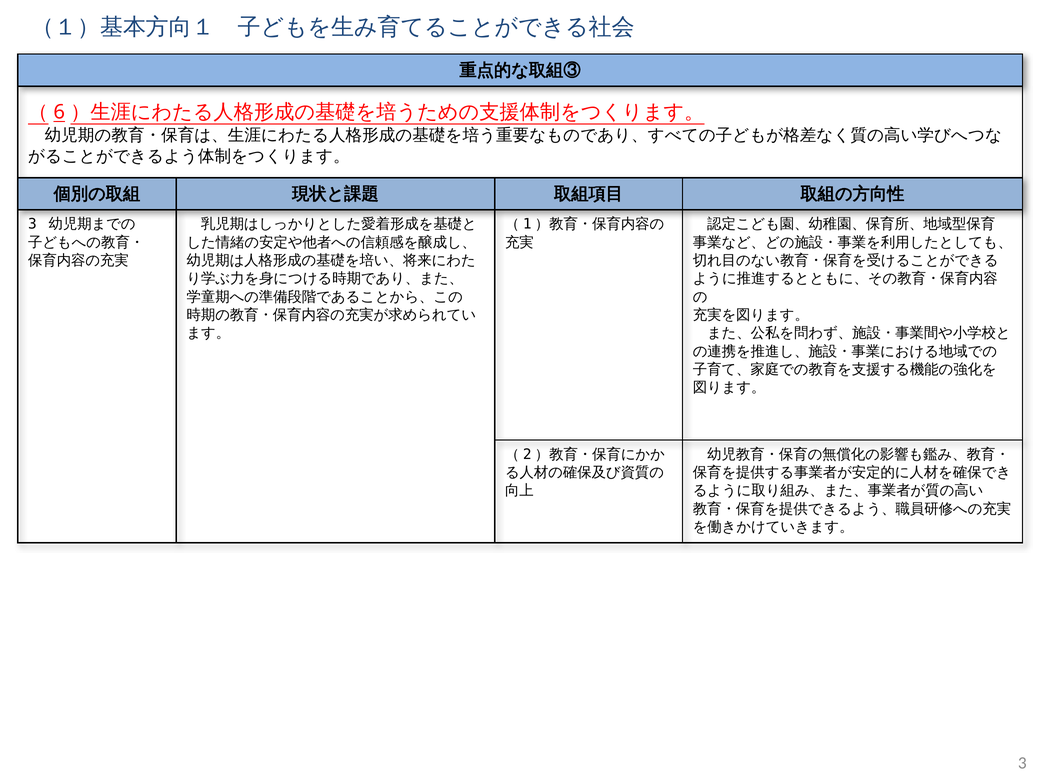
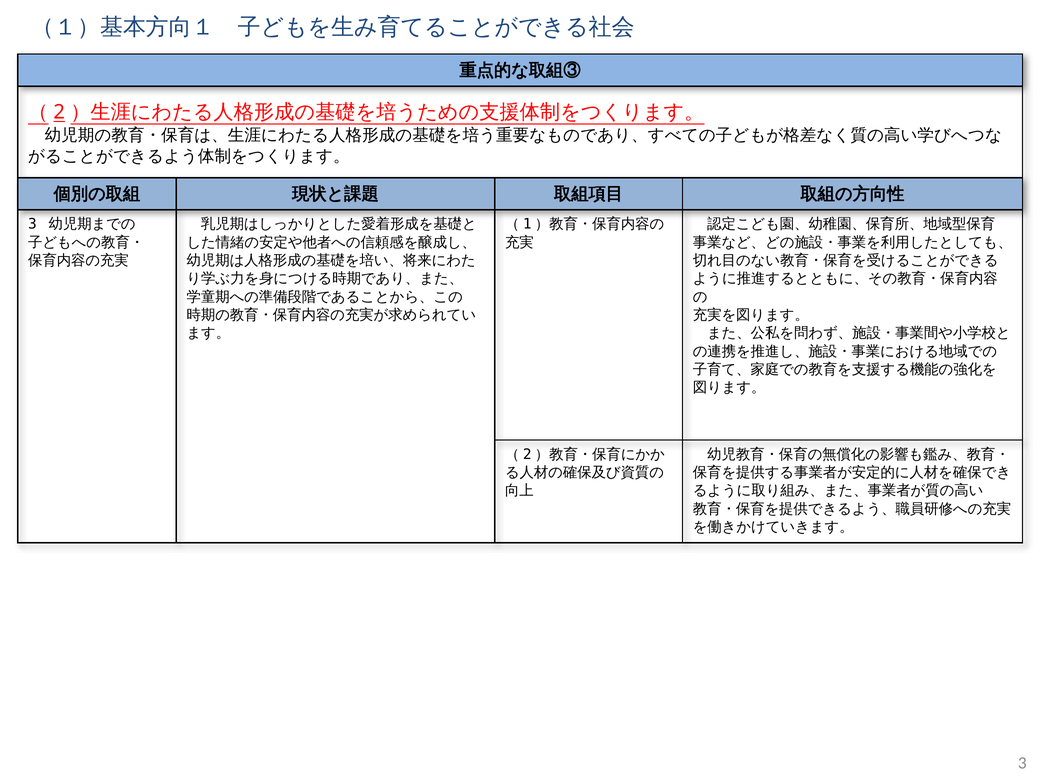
6: 6 -> 2
